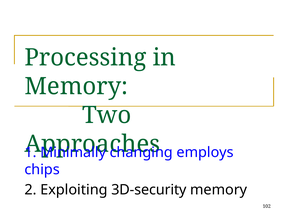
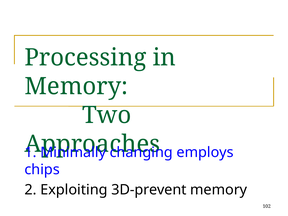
3D-security: 3D-security -> 3D-prevent
